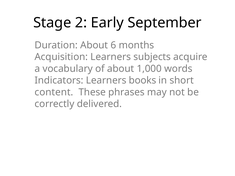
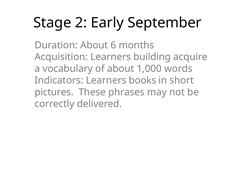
subjects: subjects -> building
content: content -> pictures
